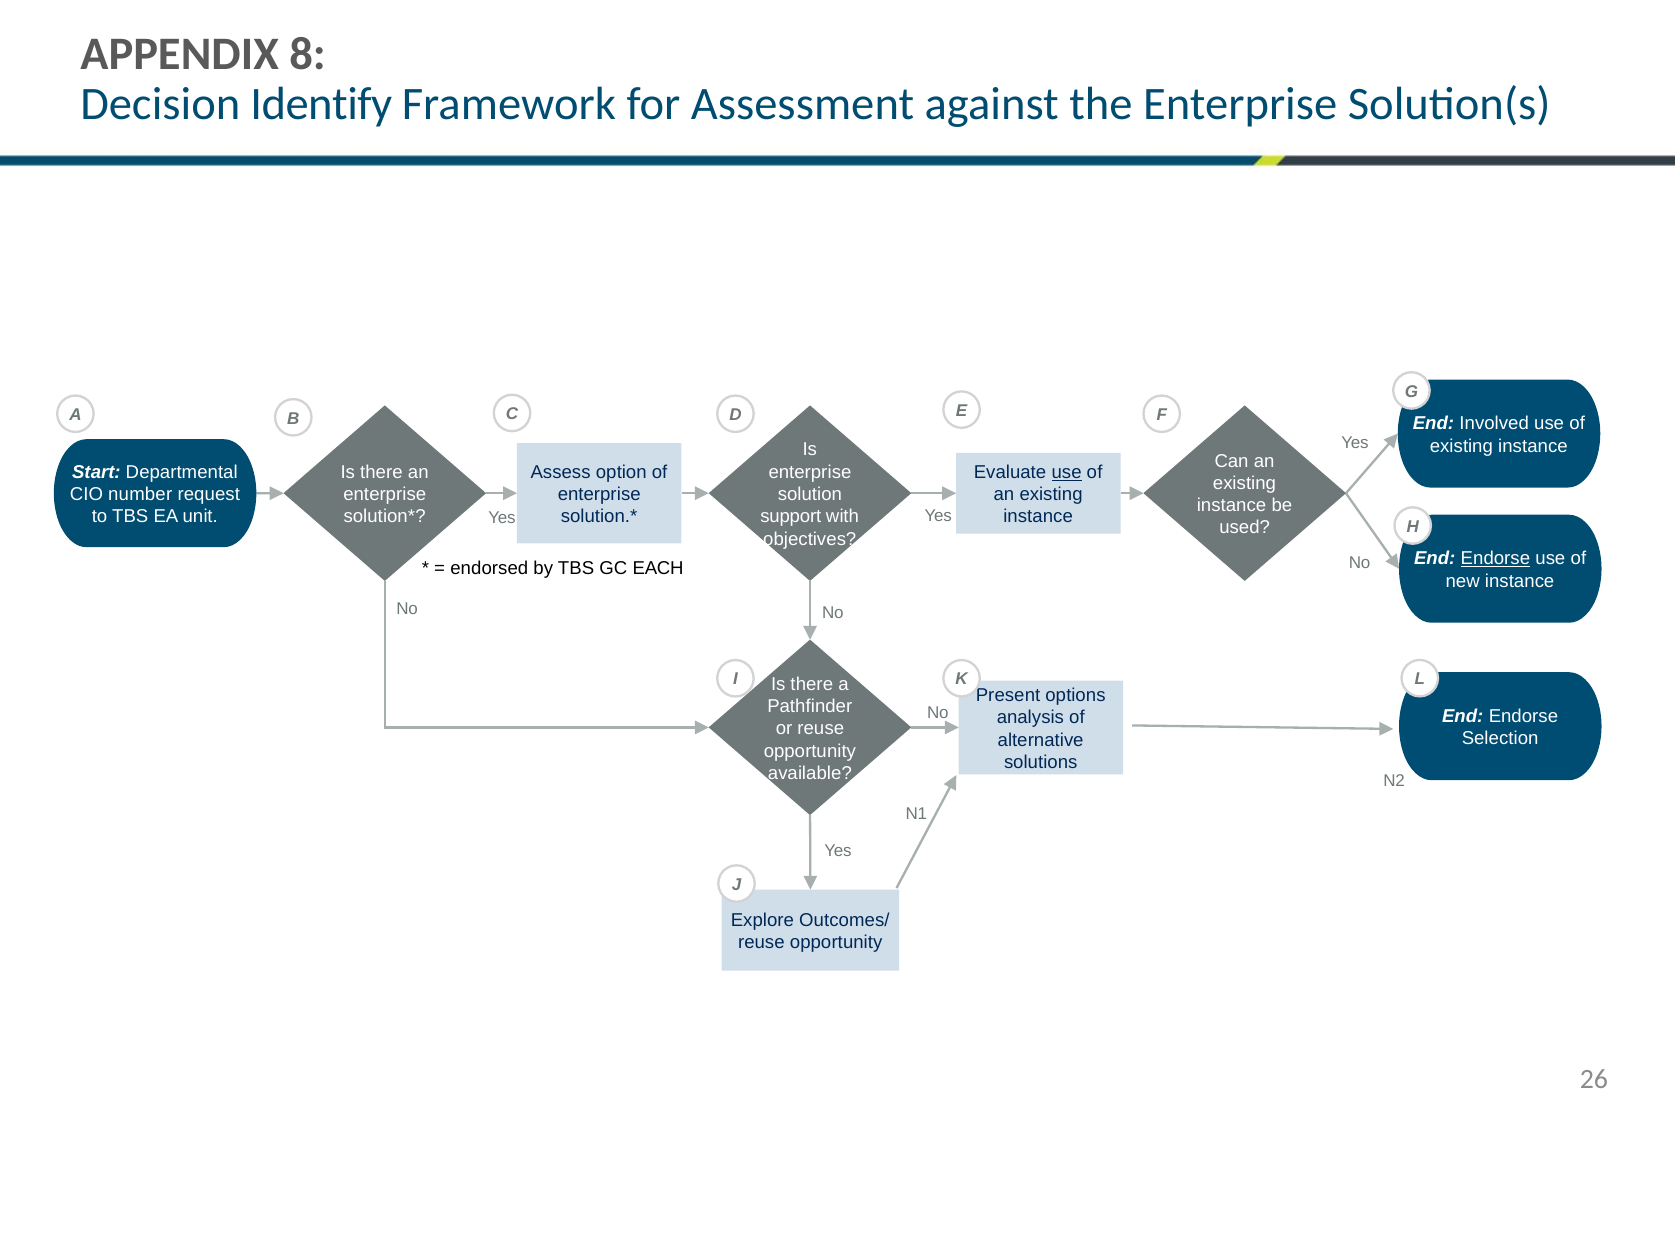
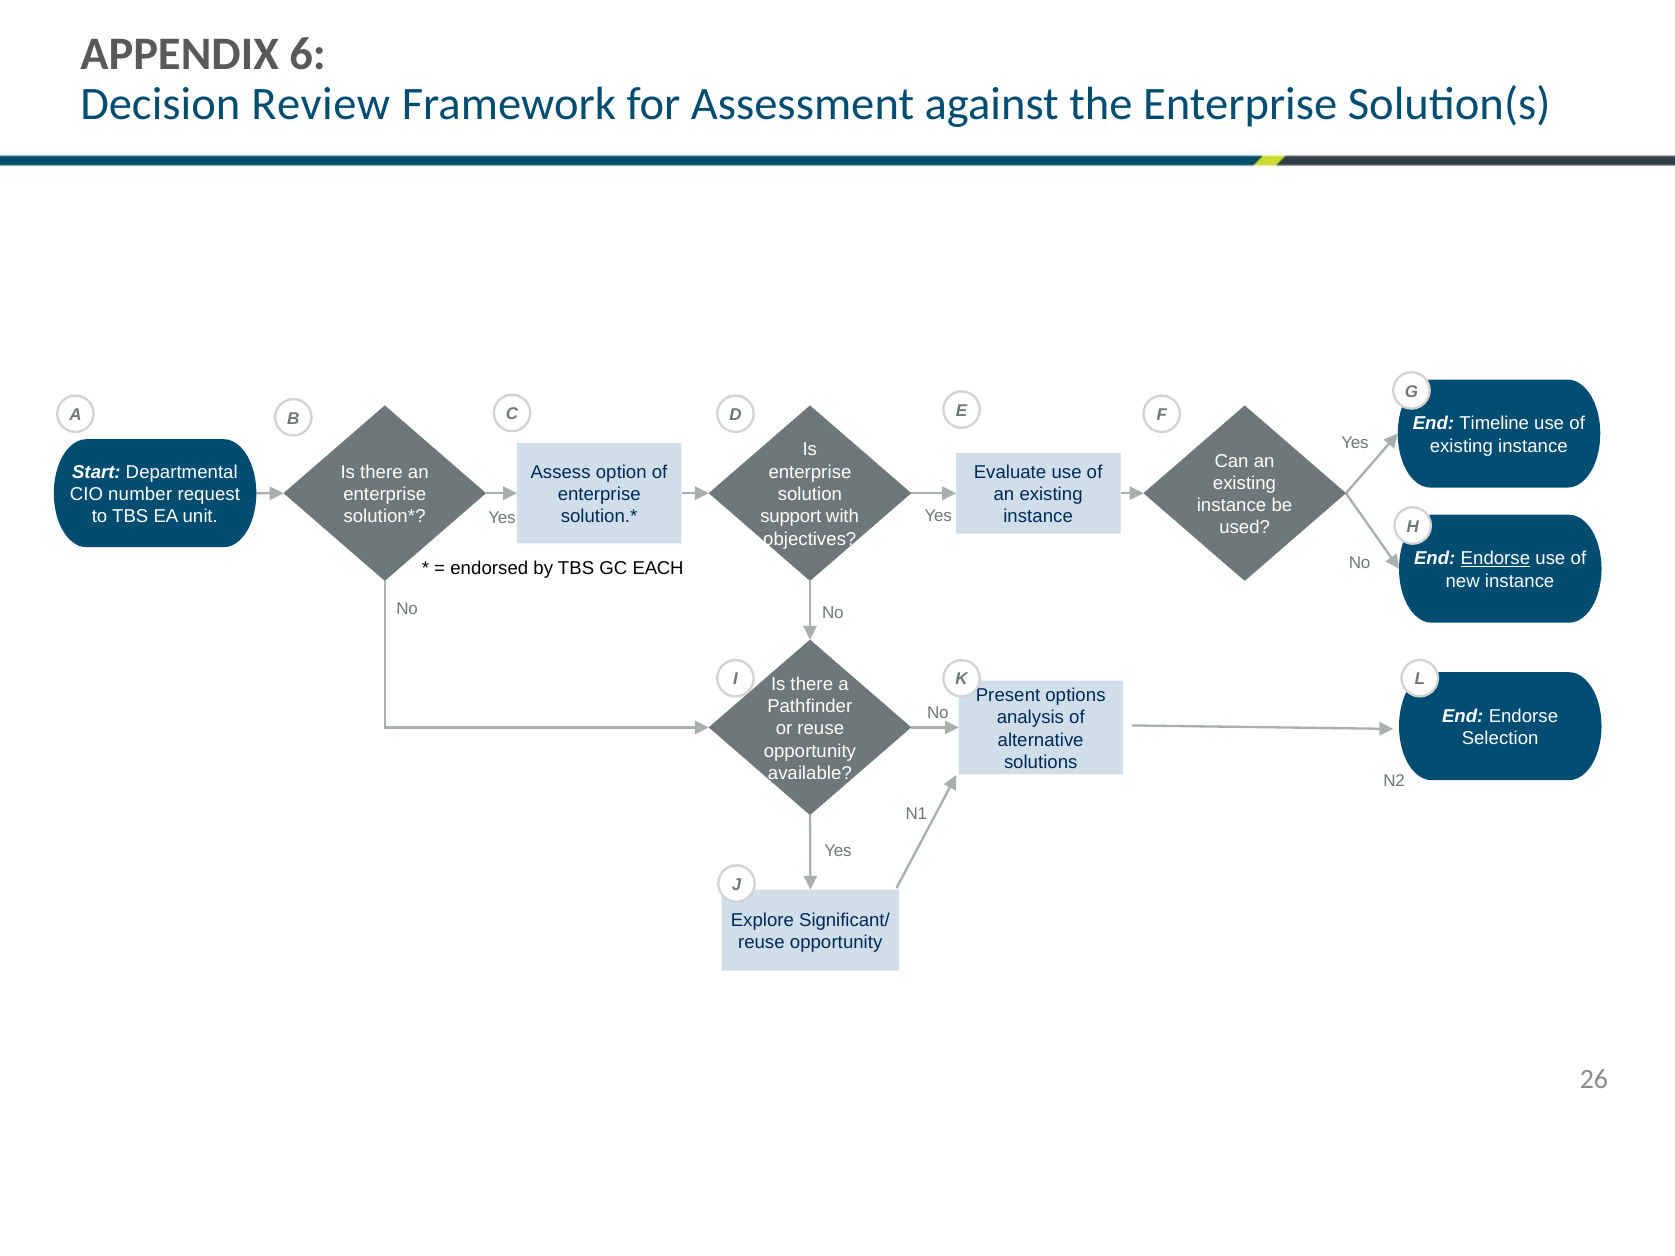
8: 8 -> 6
Identify: Identify -> Review
Involved: Involved -> Timeline
use at (1067, 472) underline: present -> none
Outcomes/: Outcomes/ -> Significant/
